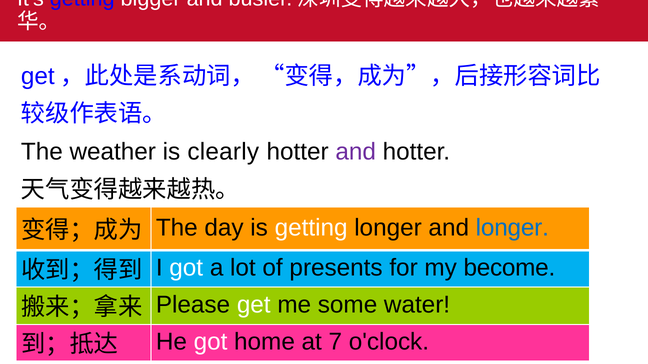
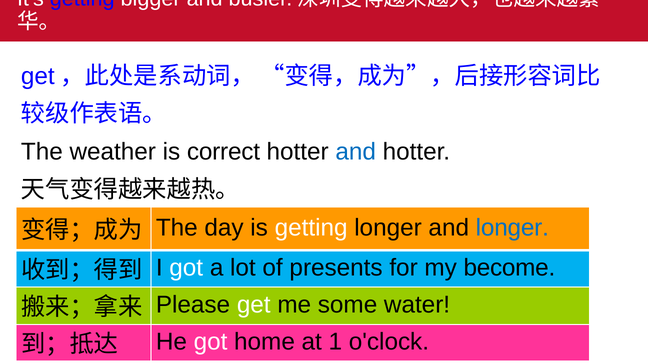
clearly: clearly -> correct
and at (356, 152) colour: purple -> blue
7: 7 -> 1
